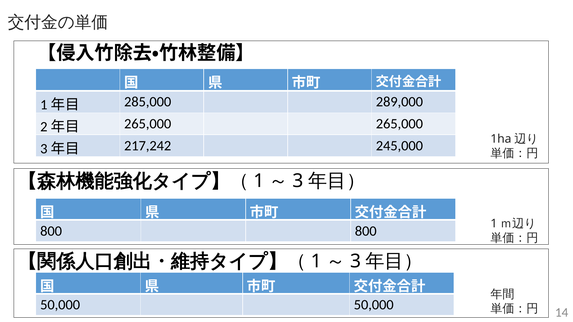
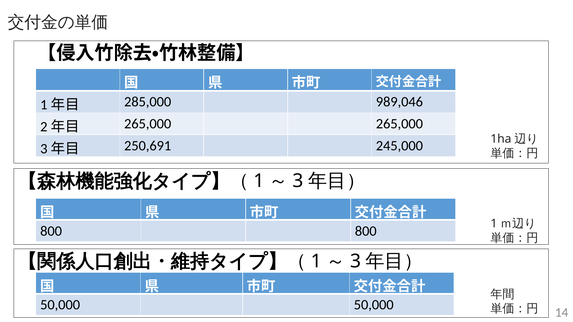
289,000: 289,000 -> 989,046
217,242: 217,242 -> 250,691
